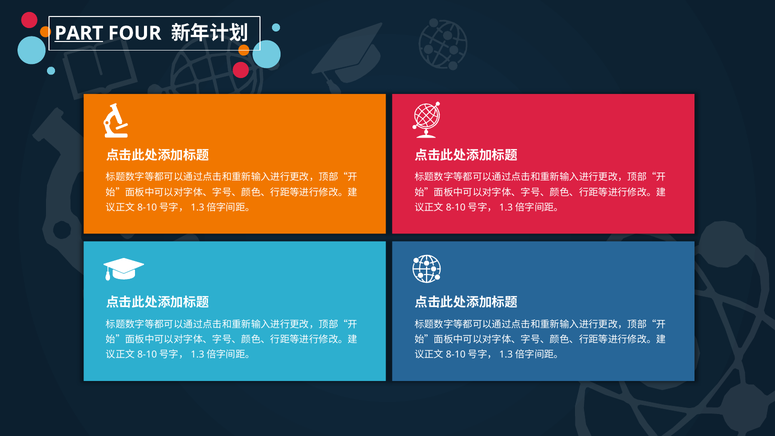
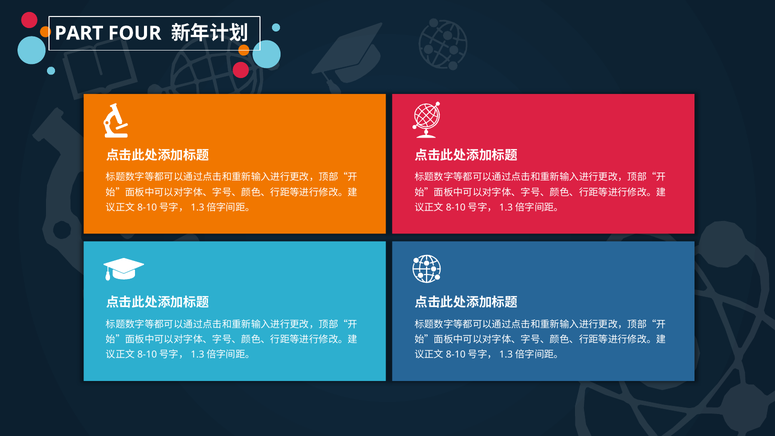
PART underline: present -> none
